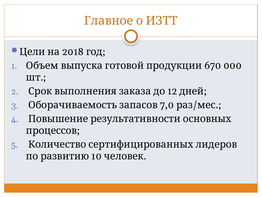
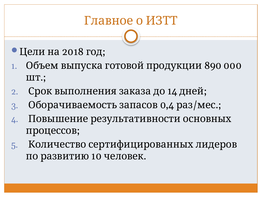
670: 670 -> 890
12: 12 -> 14
7,0: 7,0 -> 0,4
